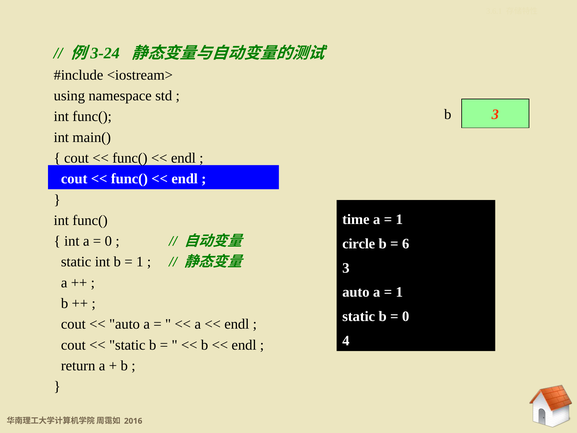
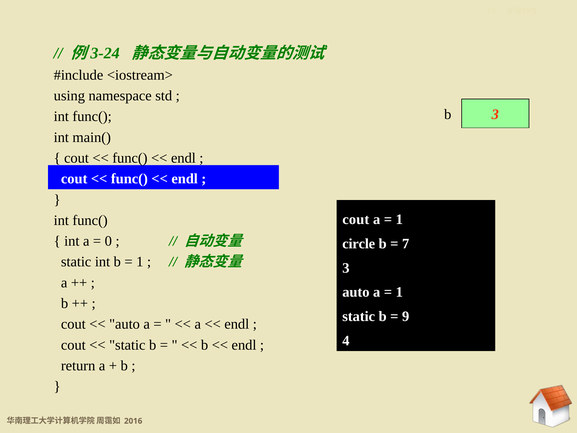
time at (356, 219): time -> cout
6: 6 -> 7
0 at (406, 316): 0 -> 9
